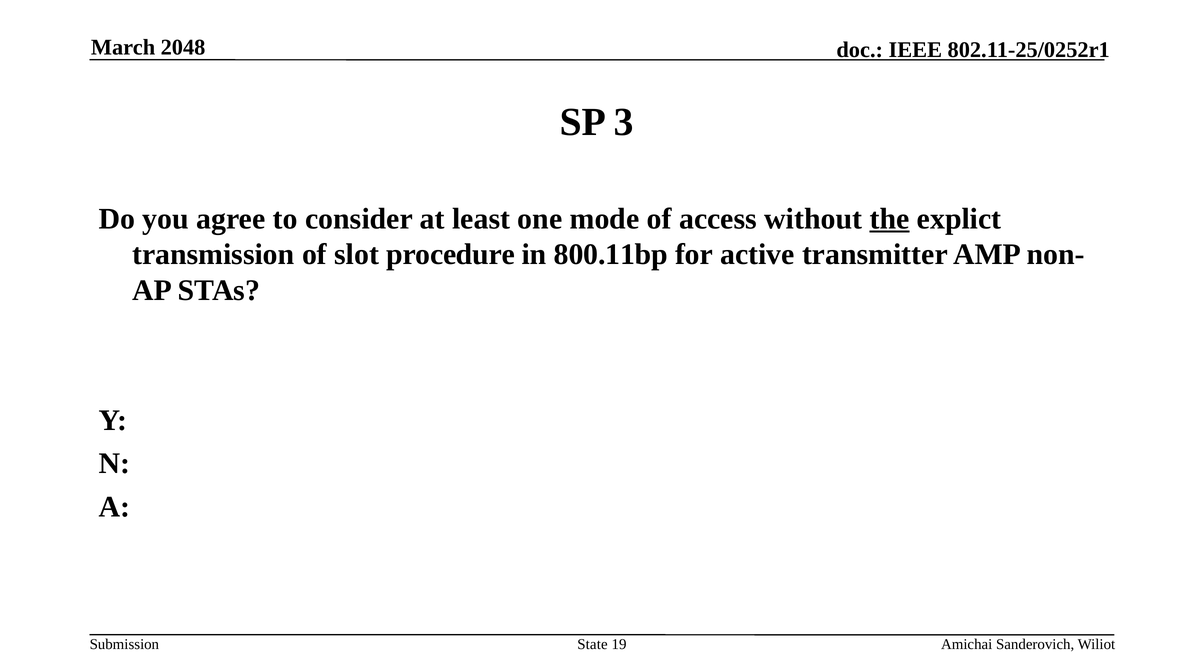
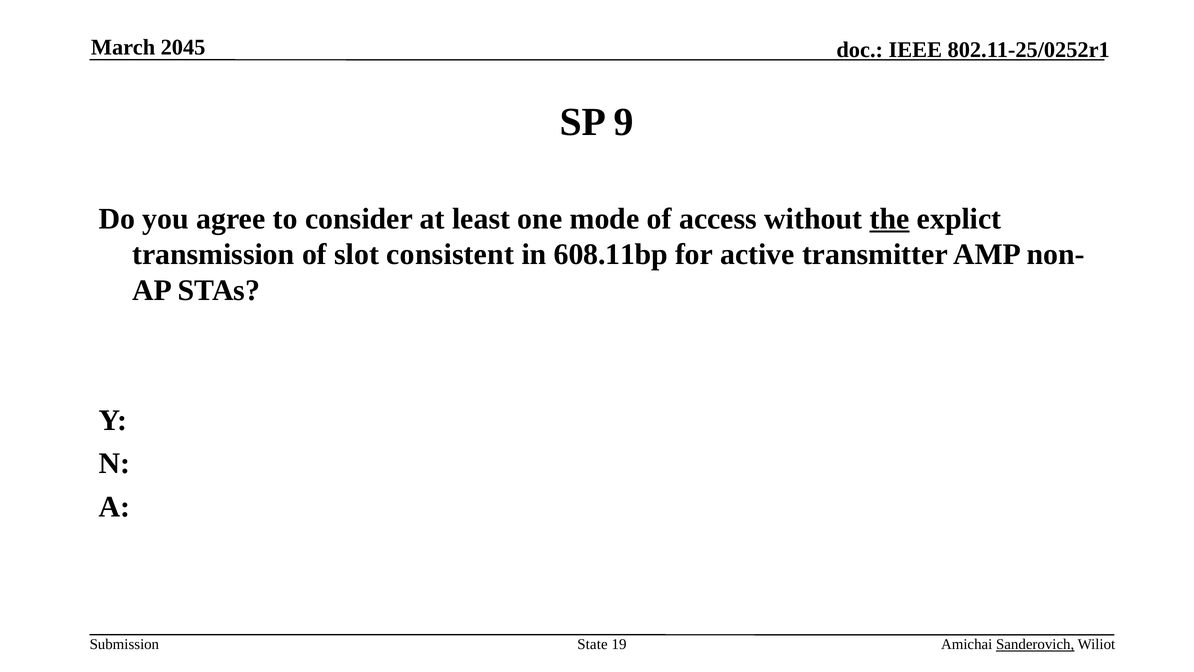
2048: 2048 -> 2045
3: 3 -> 9
procedure: procedure -> consistent
800.11bp: 800.11bp -> 608.11bp
Sanderovich underline: none -> present
